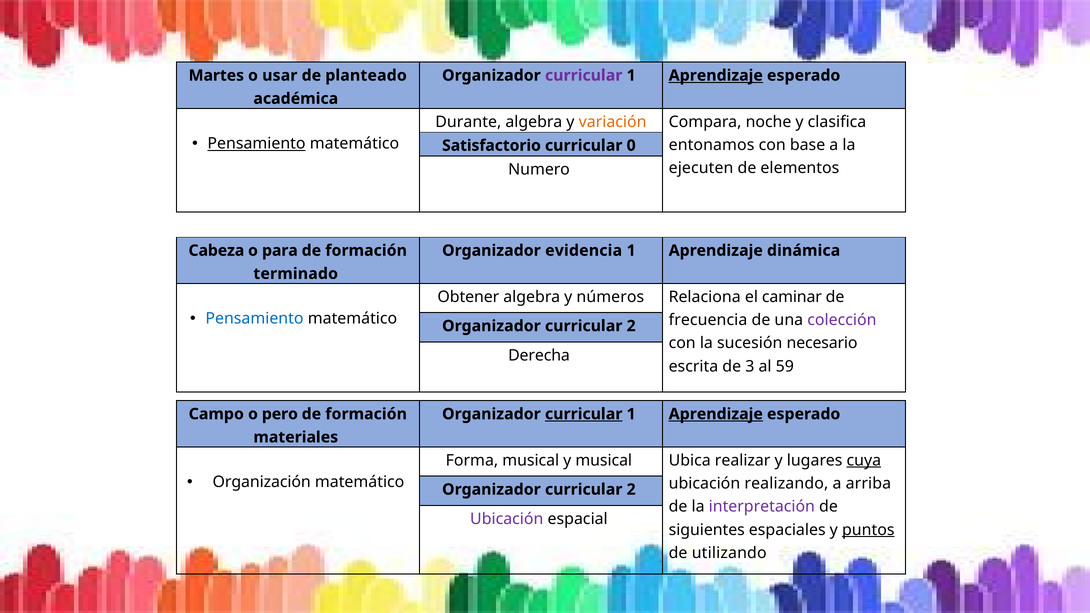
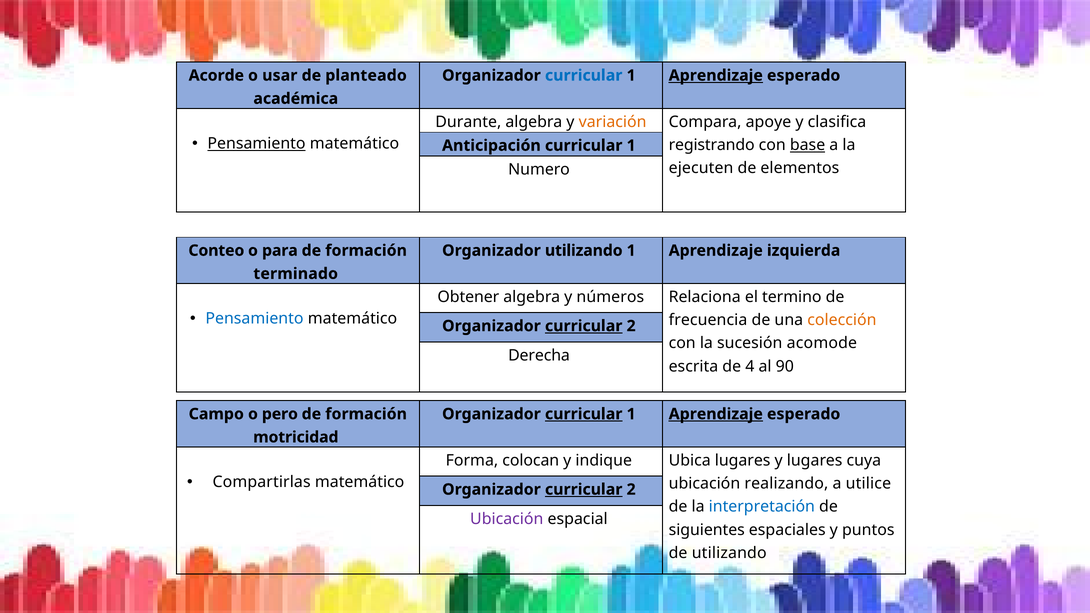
Martes: Martes -> Acorde
curricular at (584, 75) colour: purple -> blue
noche: noche -> apoye
entonamos: entonamos -> registrando
base underline: none -> present
Satisfactorio: Satisfactorio -> Anticipación
0 at (631, 146): 0 -> 1
Cabeza: Cabeza -> Conteo
Organizador evidencia: evidencia -> utilizando
dinámica: dinámica -> izquierda
caminar: caminar -> termino
colección colour: purple -> orange
curricular at (584, 326) underline: none -> present
necesario: necesario -> acomode
3: 3 -> 4
59: 59 -> 90
materiales: materiales -> motricidad
Forma musical: musical -> colocan
y musical: musical -> indique
Ubica realizar: realizar -> lugares
cuya underline: present -> none
Organización: Organización -> Compartirlas
arriba: arriba -> utilice
curricular at (584, 490) underline: none -> present
interpretación colour: purple -> blue
puntos underline: present -> none
